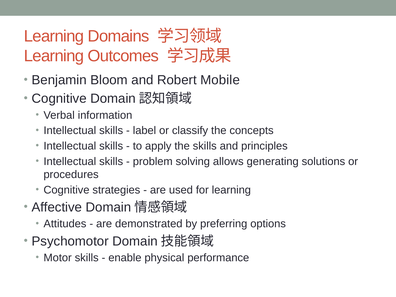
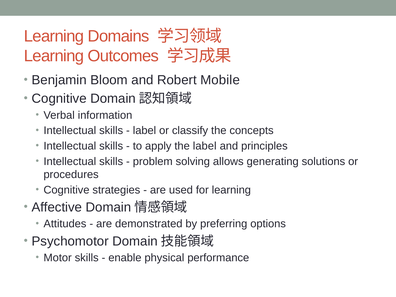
the skills: skills -> label
